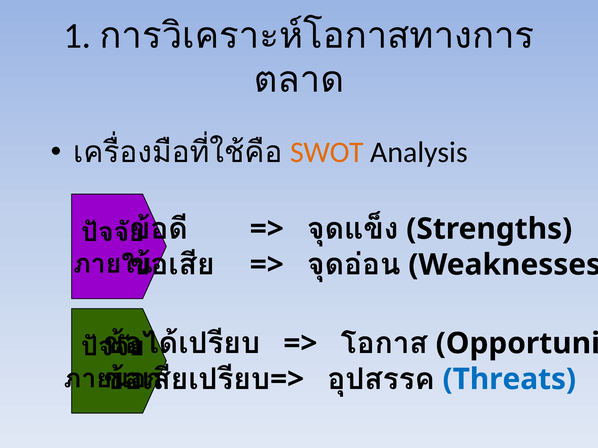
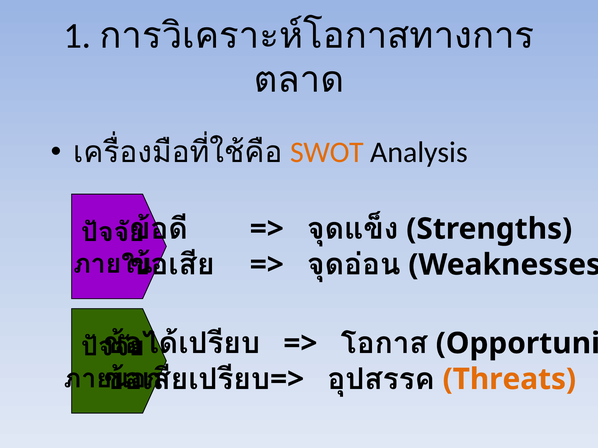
Threats colour: blue -> orange
